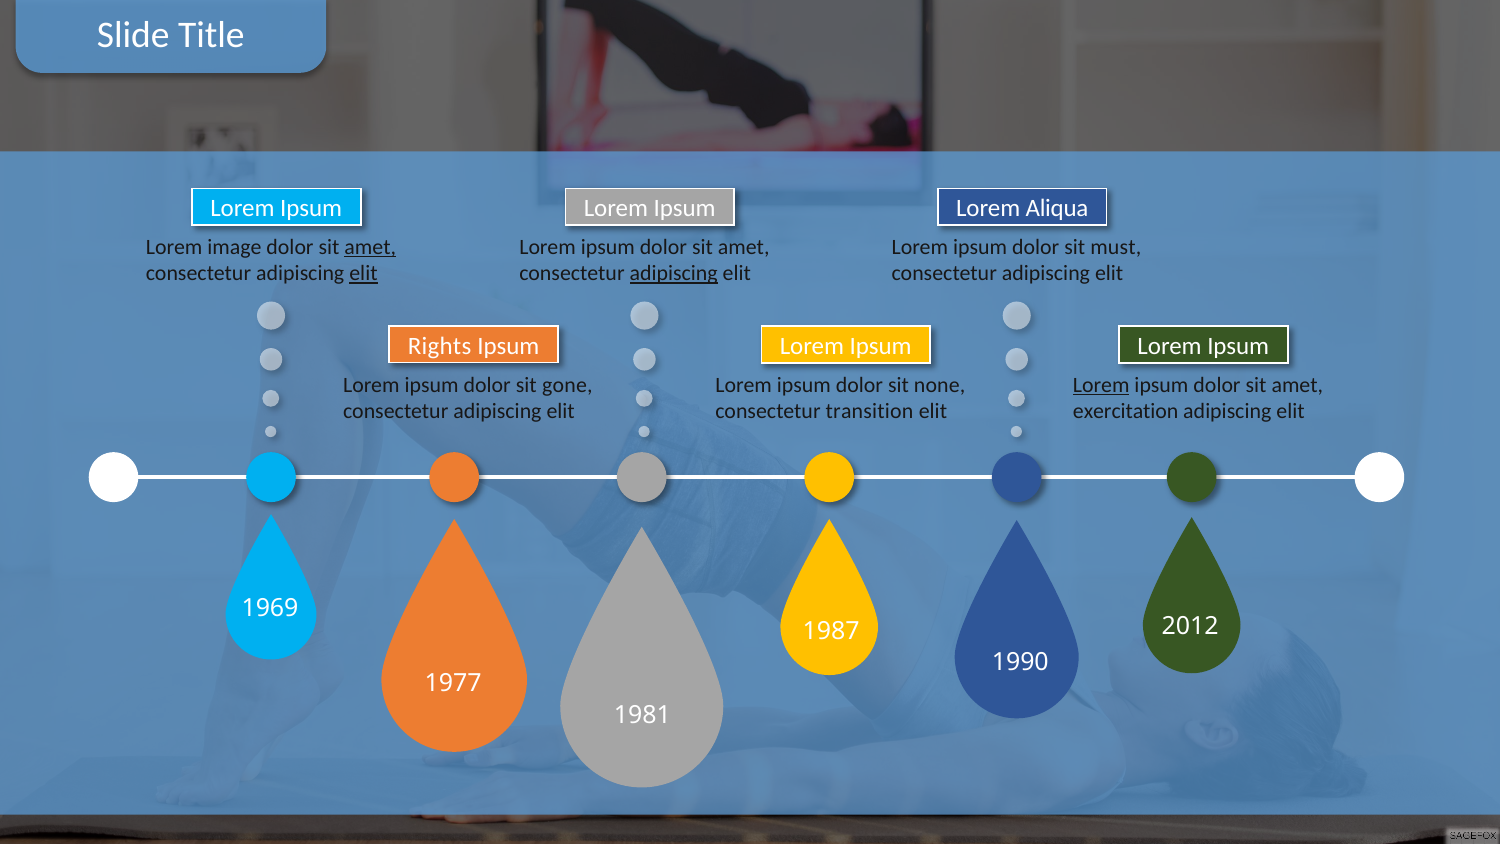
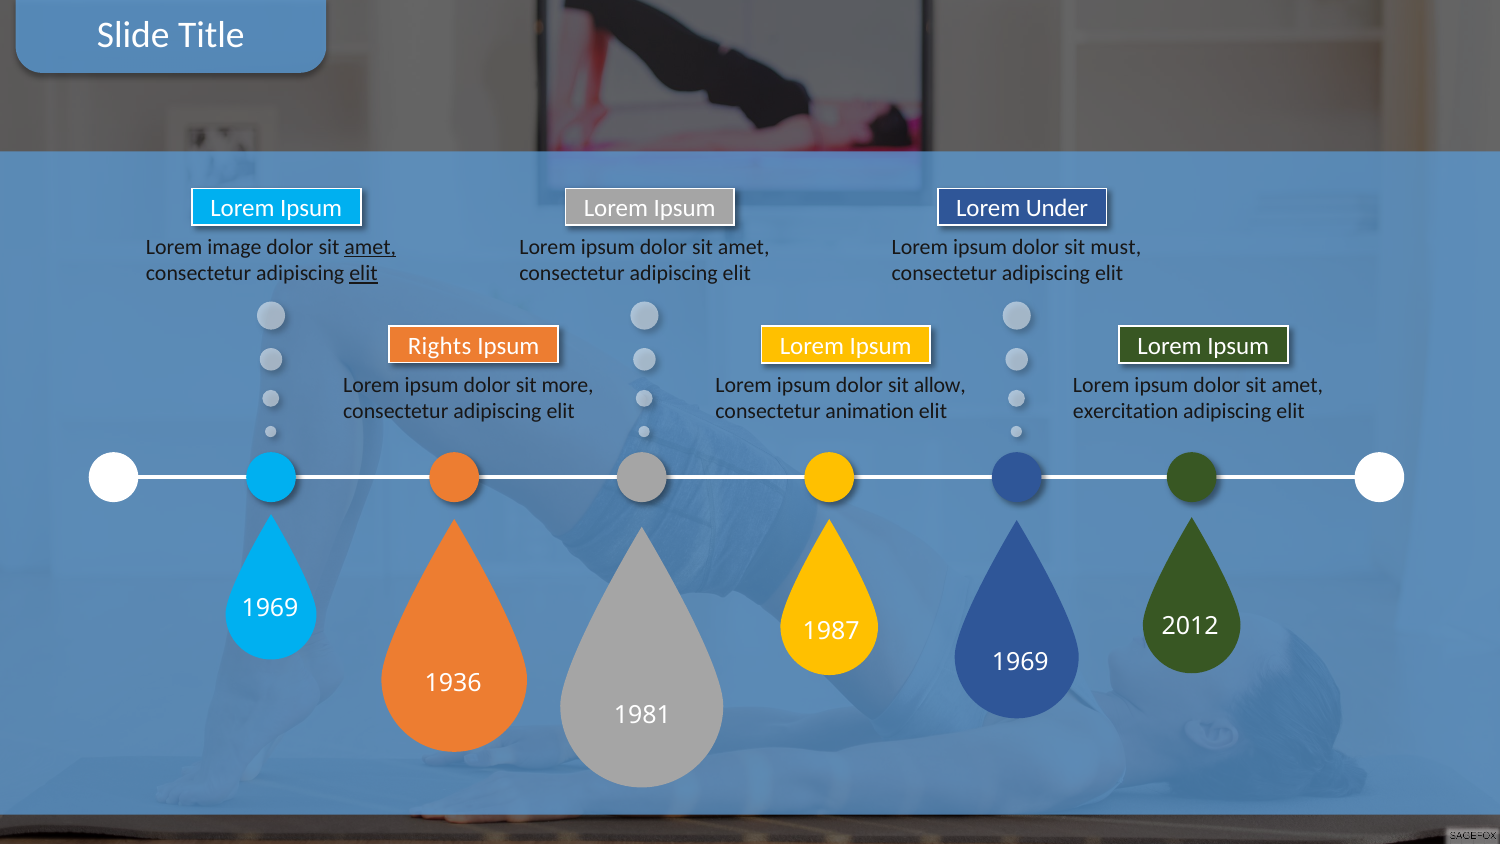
Aliqua: Aliqua -> Under
adipiscing at (674, 273) underline: present -> none
gone: gone -> more
none: none -> allow
Lorem at (1101, 385) underline: present -> none
transition: transition -> animation
1990 at (1020, 662): 1990 -> 1969
1977: 1977 -> 1936
